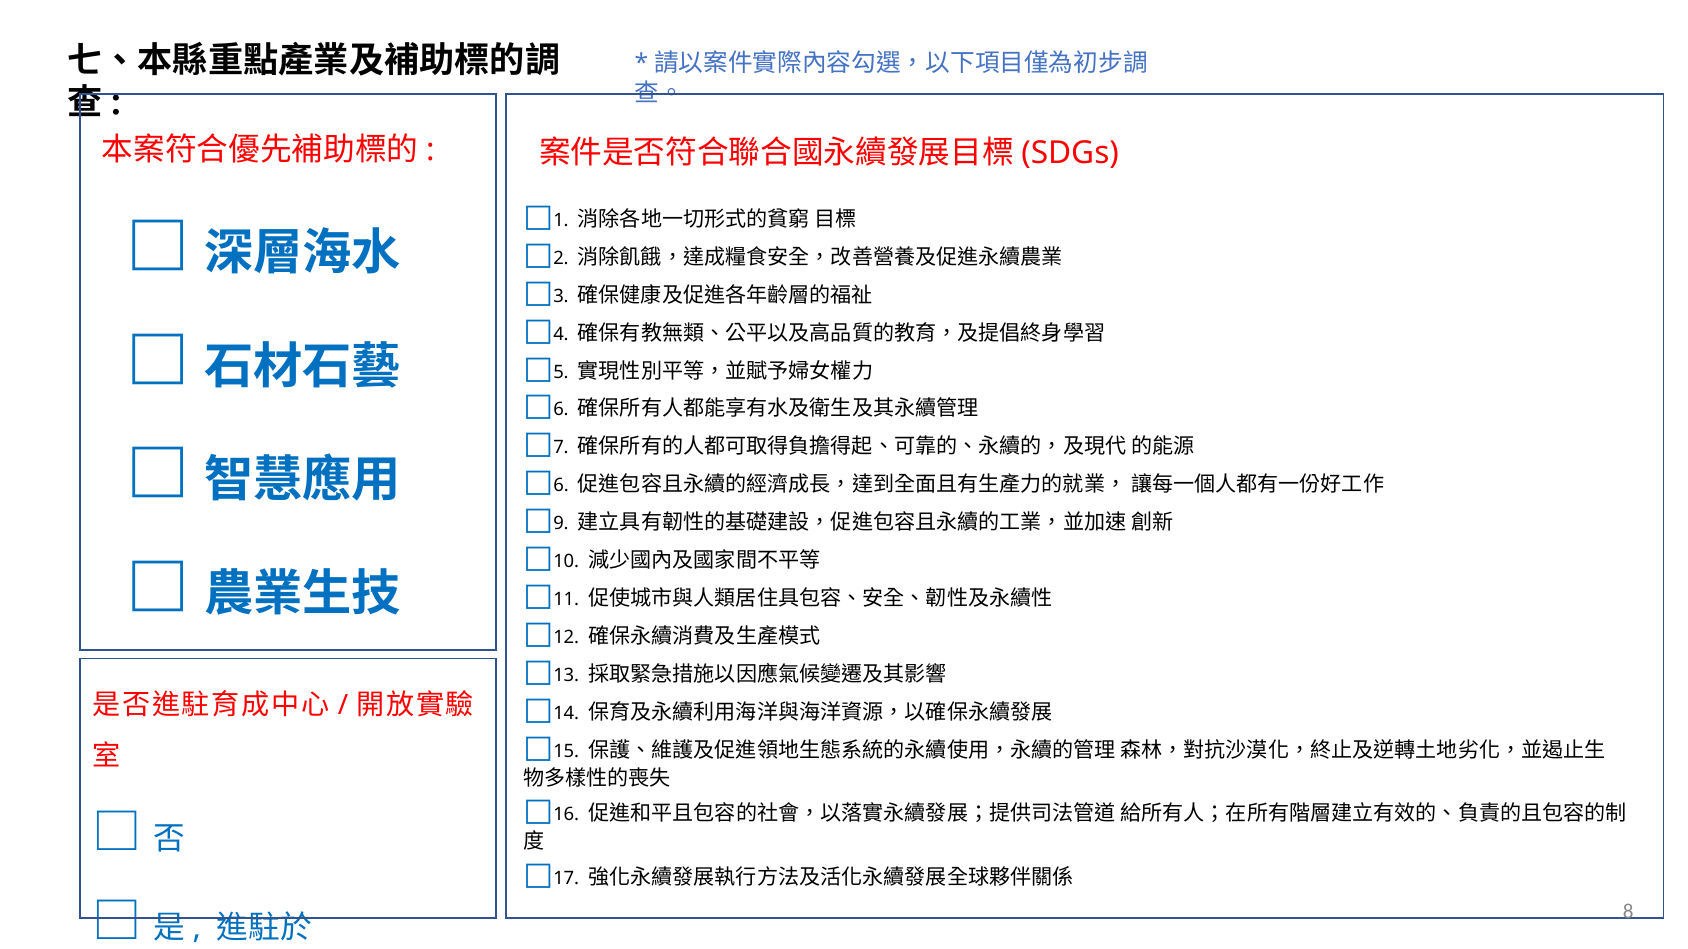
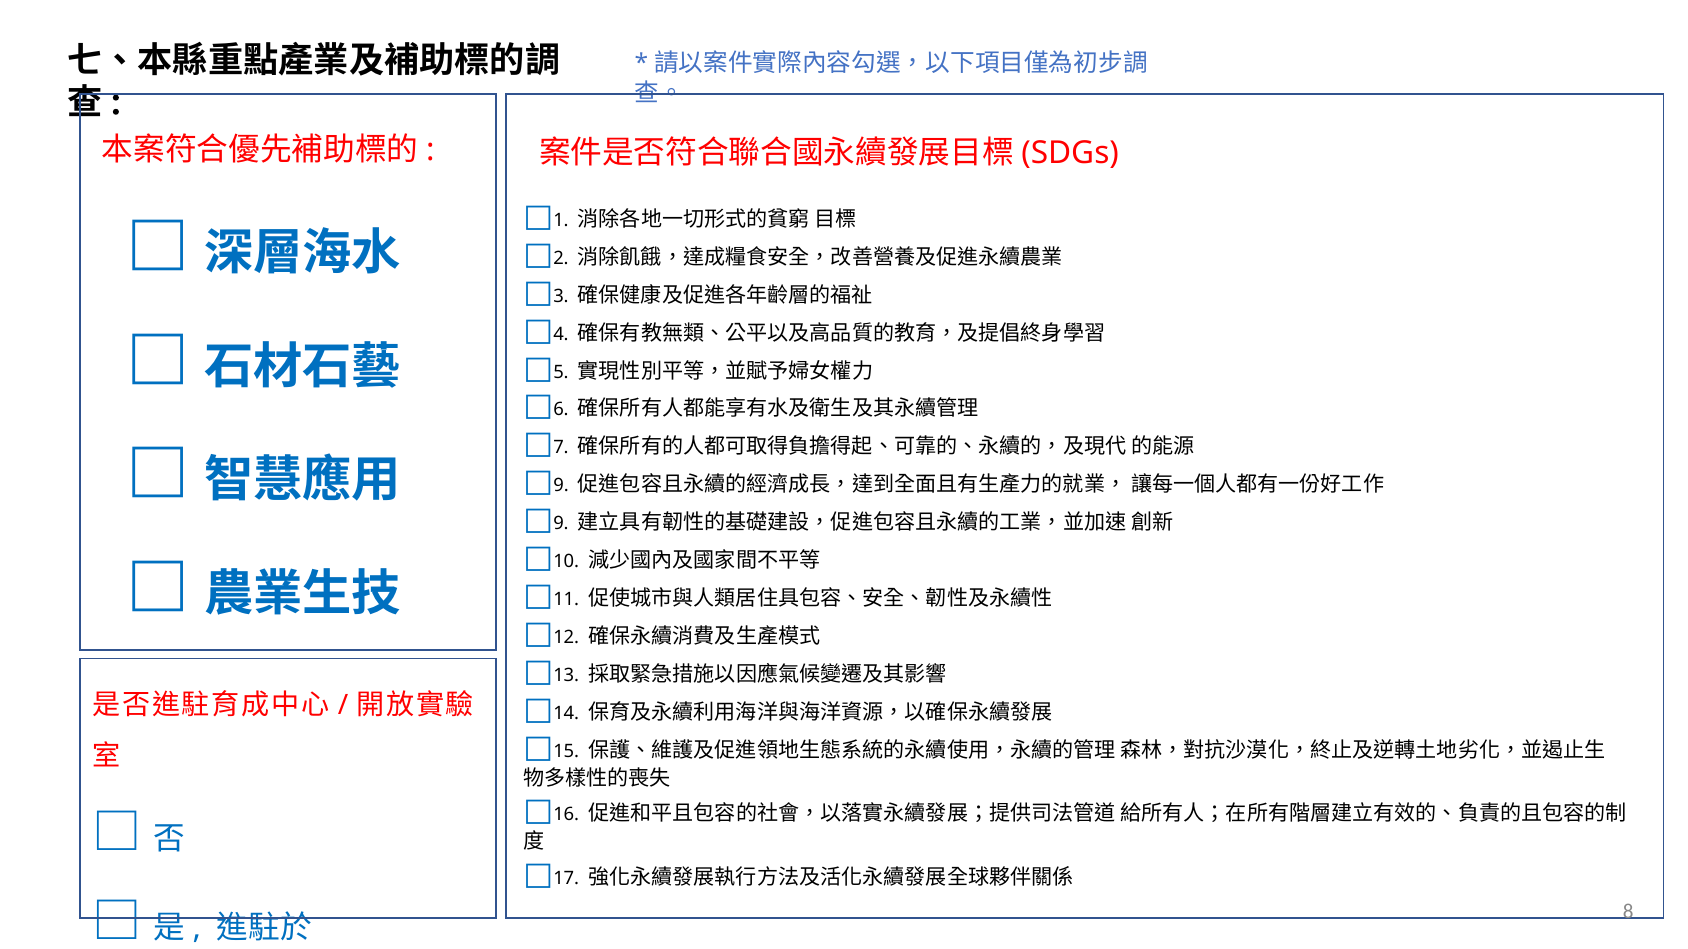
6 at (561, 486): 6 -> 9
